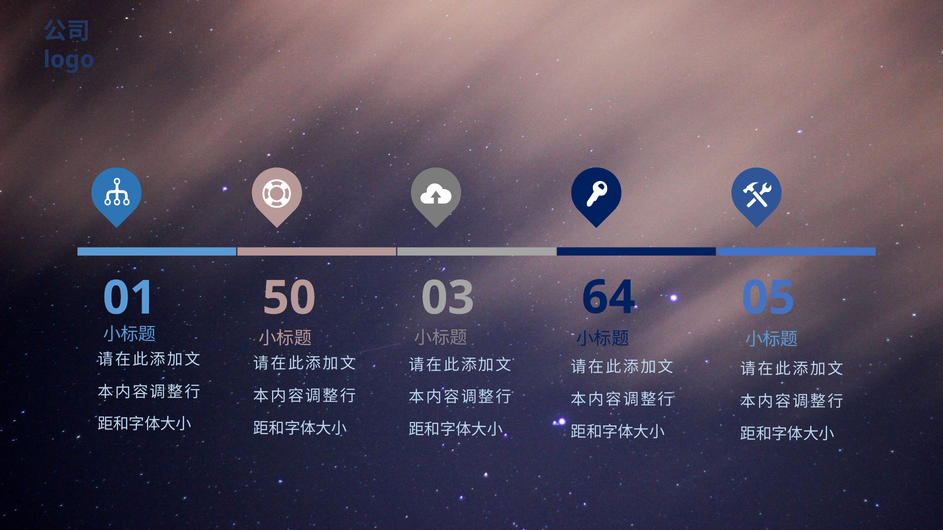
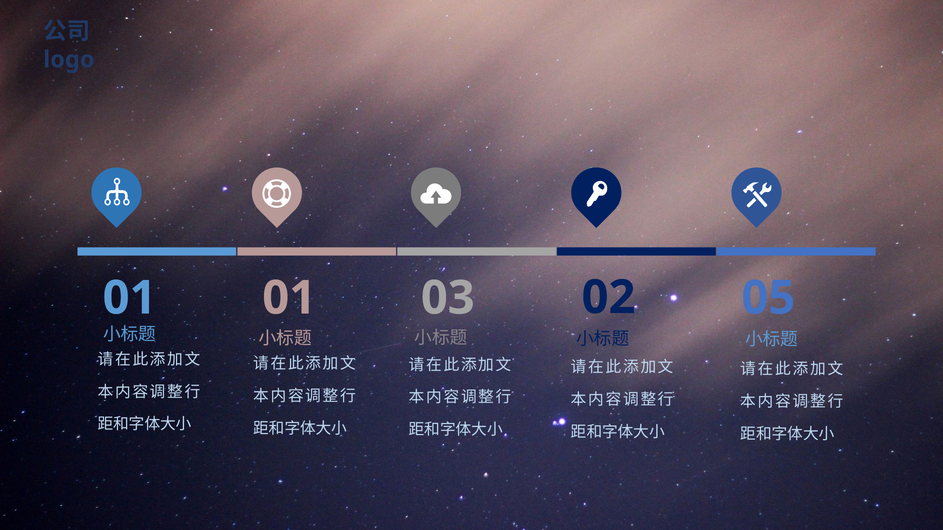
50 at (289, 298): 50 -> 01
64: 64 -> 02
